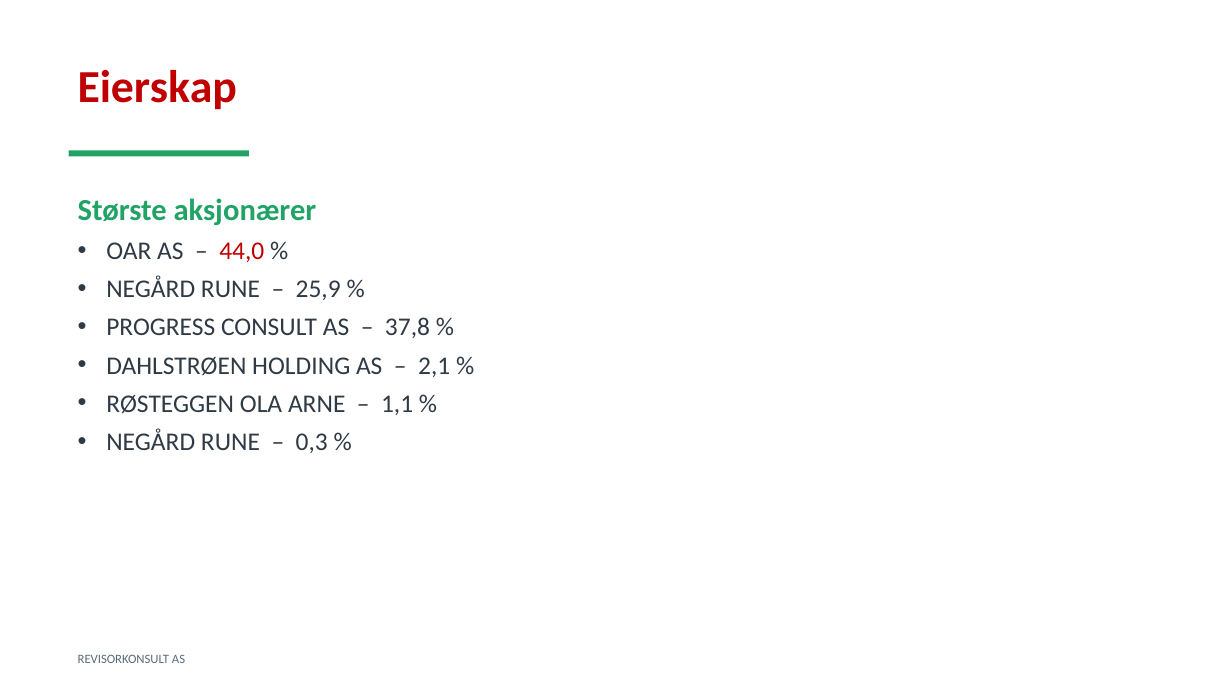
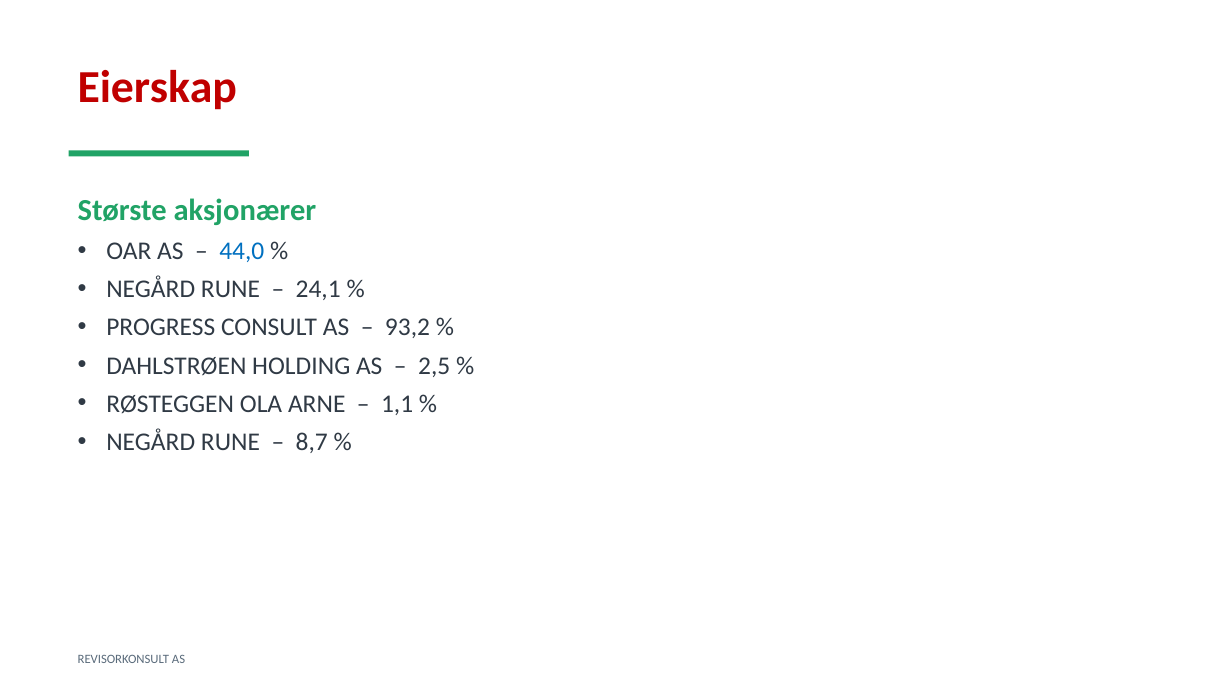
44,0 colour: red -> blue
25,9: 25,9 -> 24,1
37,8: 37,8 -> 93,2
2,1: 2,1 -> 2,5
0,3: 0,3 -> 8,7
